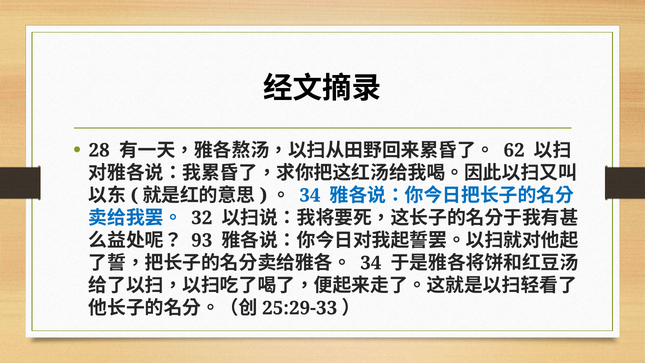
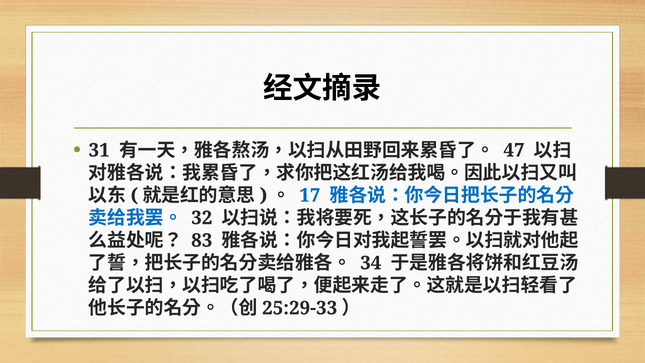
28: 28 -> 31
62: 62 -> 47
34 at (310, 195): 34 -> 17
93: 93 -> 83
